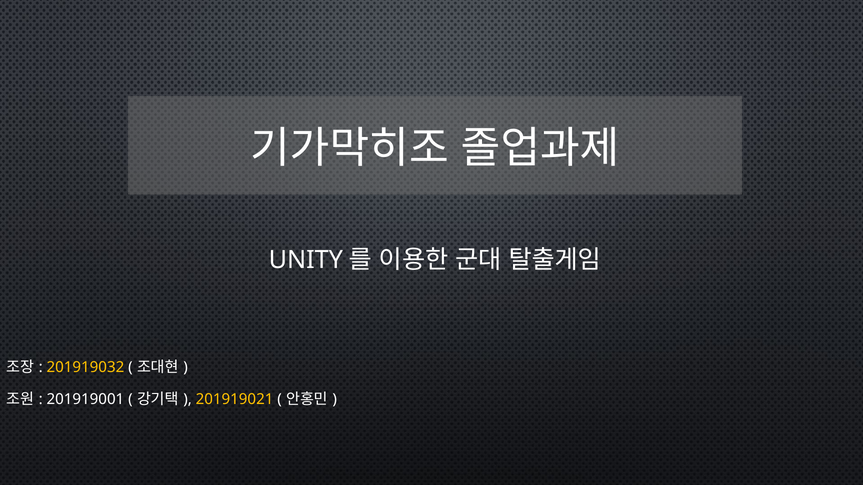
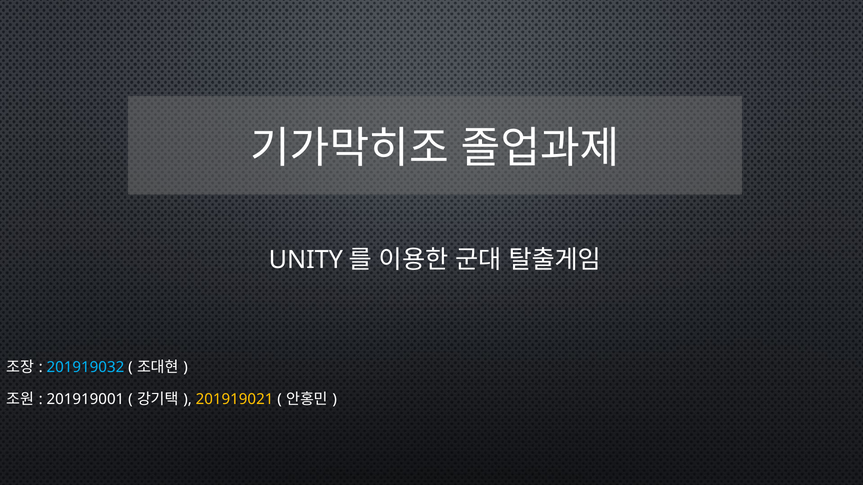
201919032 colour: yellow -> light blue
